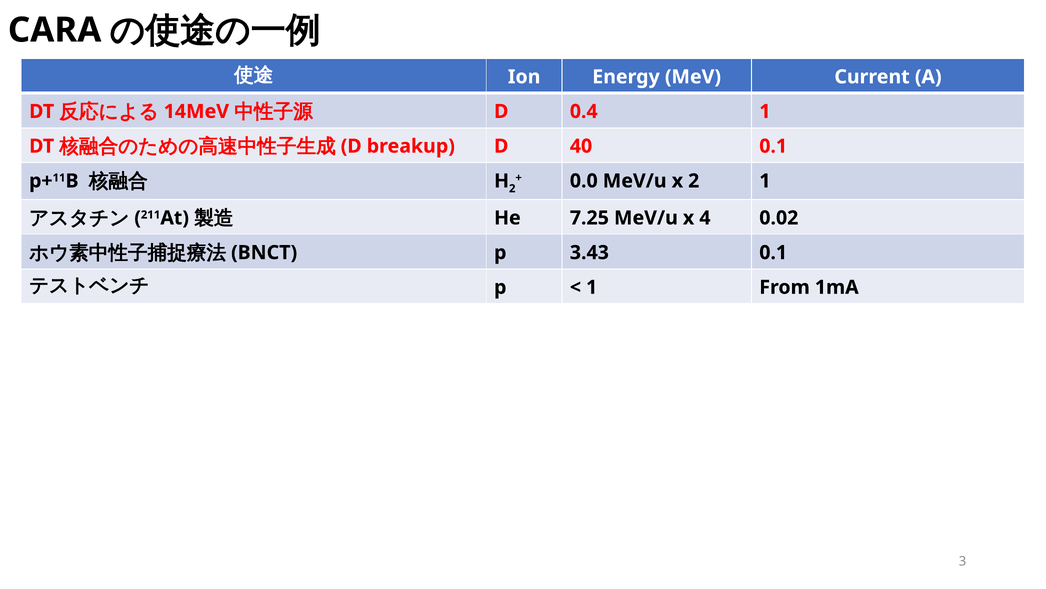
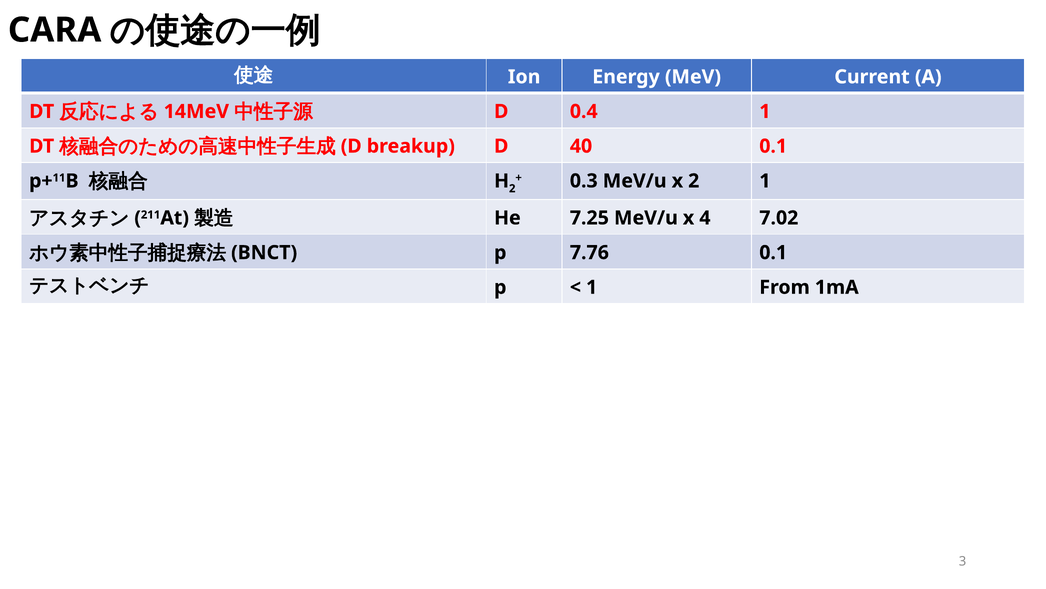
0.0: 0.0 -> 0.3
0.02: 0.02 -> 7.02
3.43: 3.43 -> 7.76
